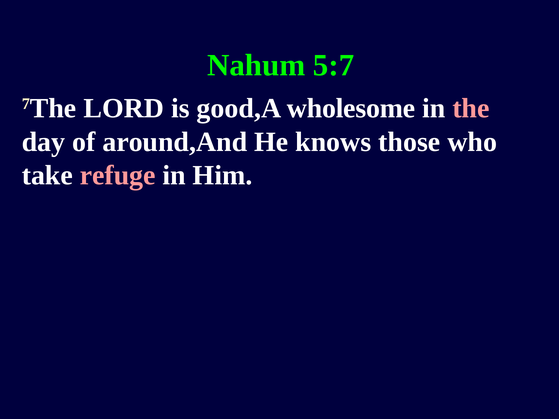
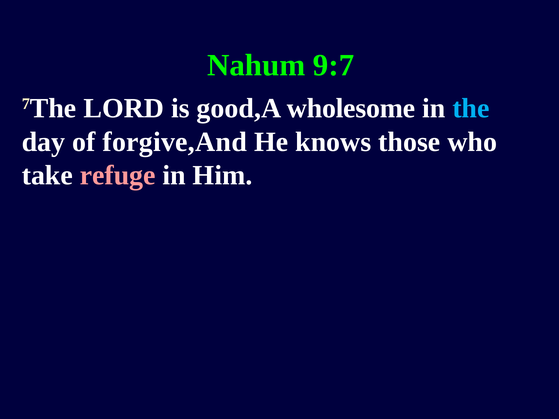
5:7: 5:7 -> 9:7
the colour: pink -> light blue
around,And: around,And -> forgive,And
